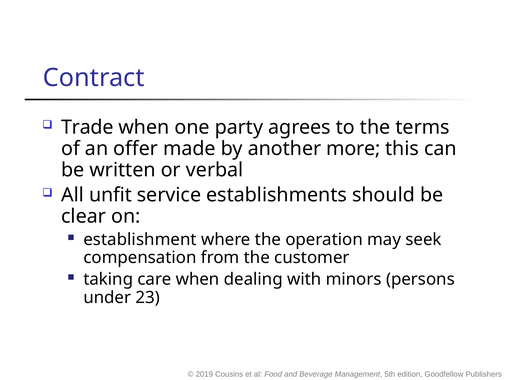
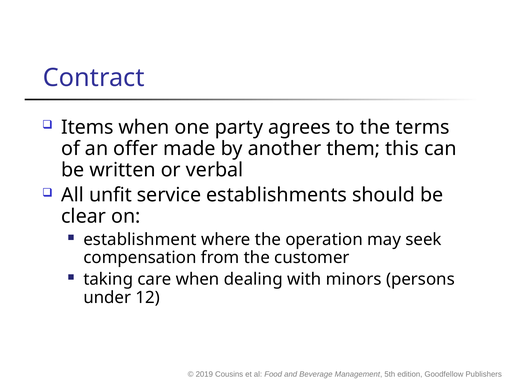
Trade: Trade -> Items
more: more -> them
23: 23 -> 12
